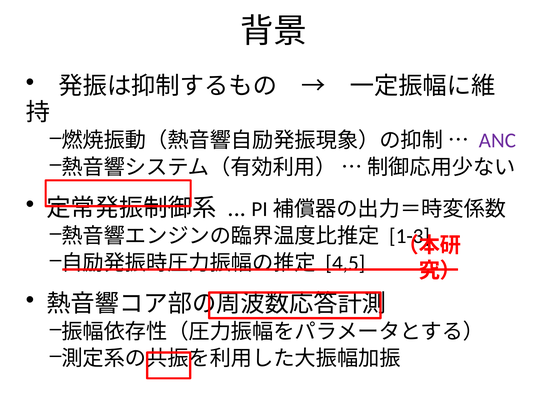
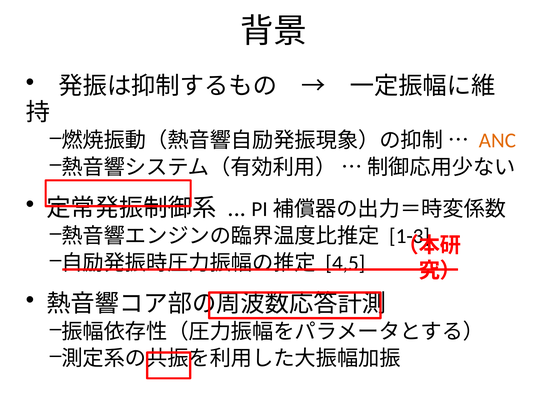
ANC colour: purple -> orange
